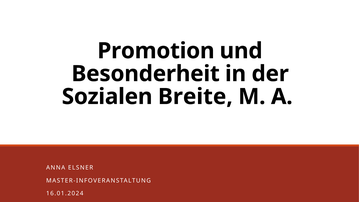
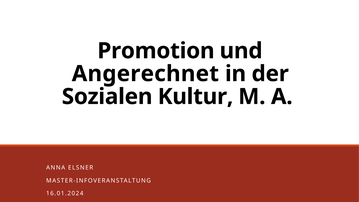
Besonderheit: Besonderheit -> Angerechnet
Breite: Breite -> Kultur
